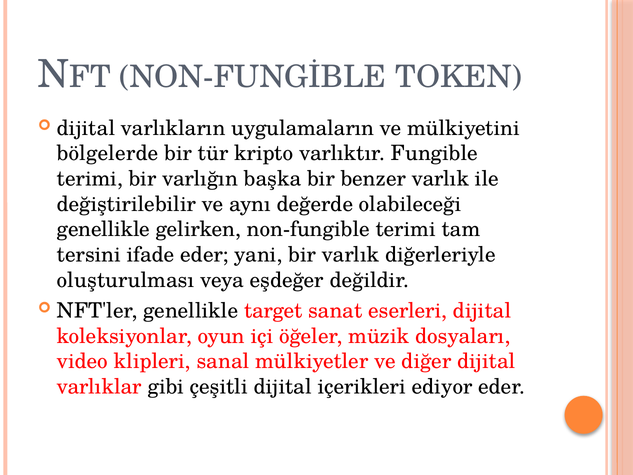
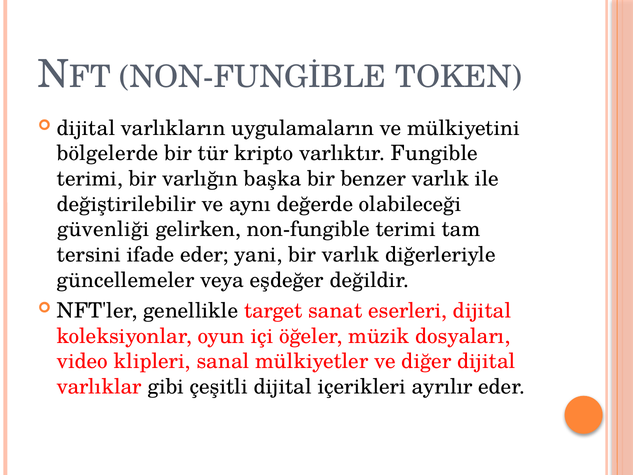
genellikle at (103, 229): genellikle -> güvenliği
oluşturulması: oluşturulması -> güncellemeler
ediyor: ediyor -> ayrılır
